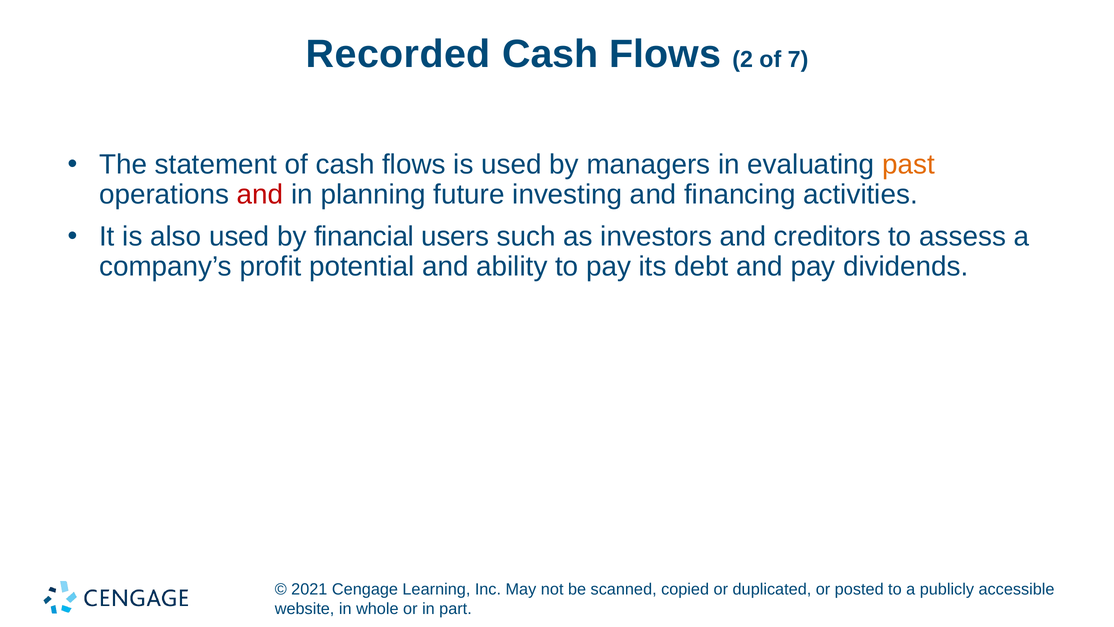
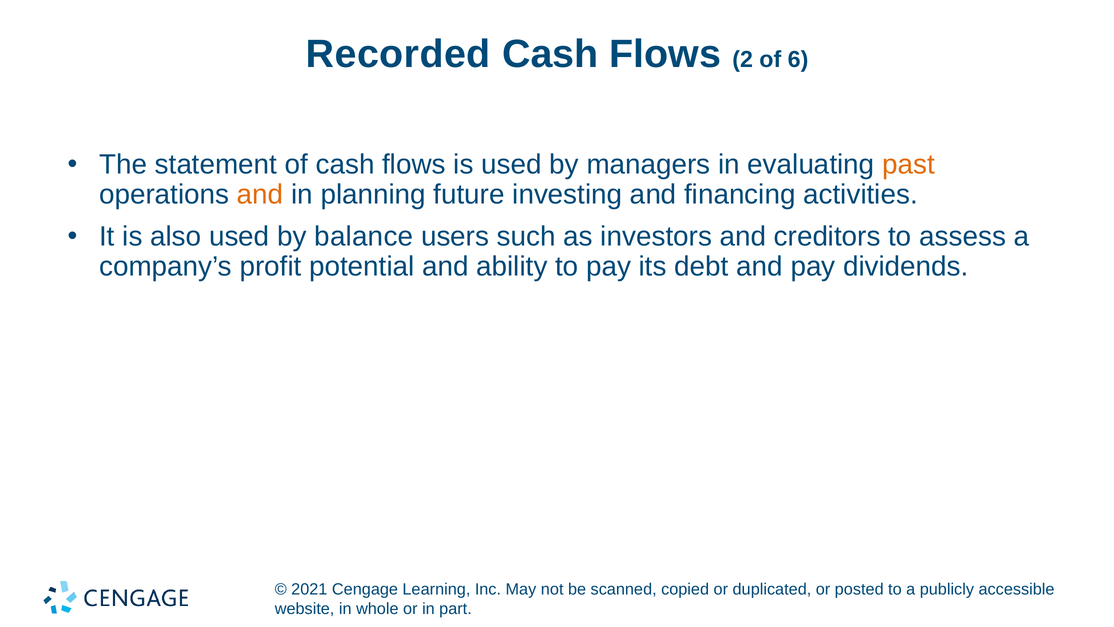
7: 7 -> 6
and at (260, 195) colour: red -> orange
financial: financial -> balance
